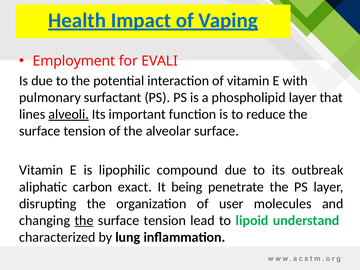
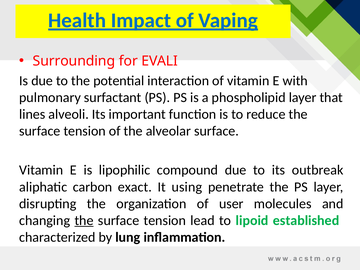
Employment: Employment -> Surrounding
alveoli underline: present -> none
being: being -> using
understand: understand -> established
